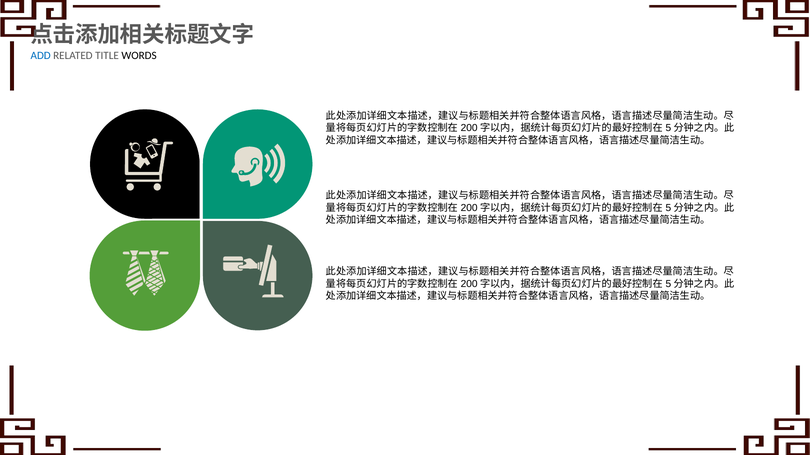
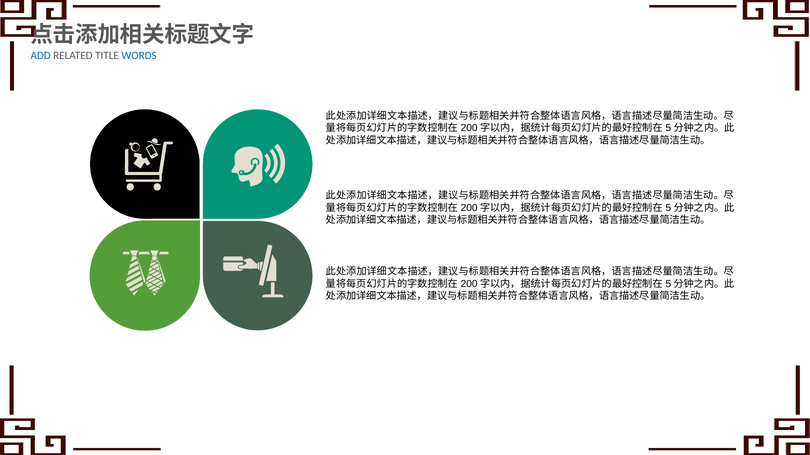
WORDS colour: black -> blue
